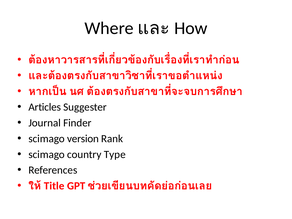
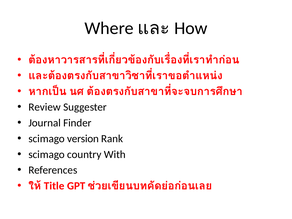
Articles: Articles -> Review
Type: Type -> With
